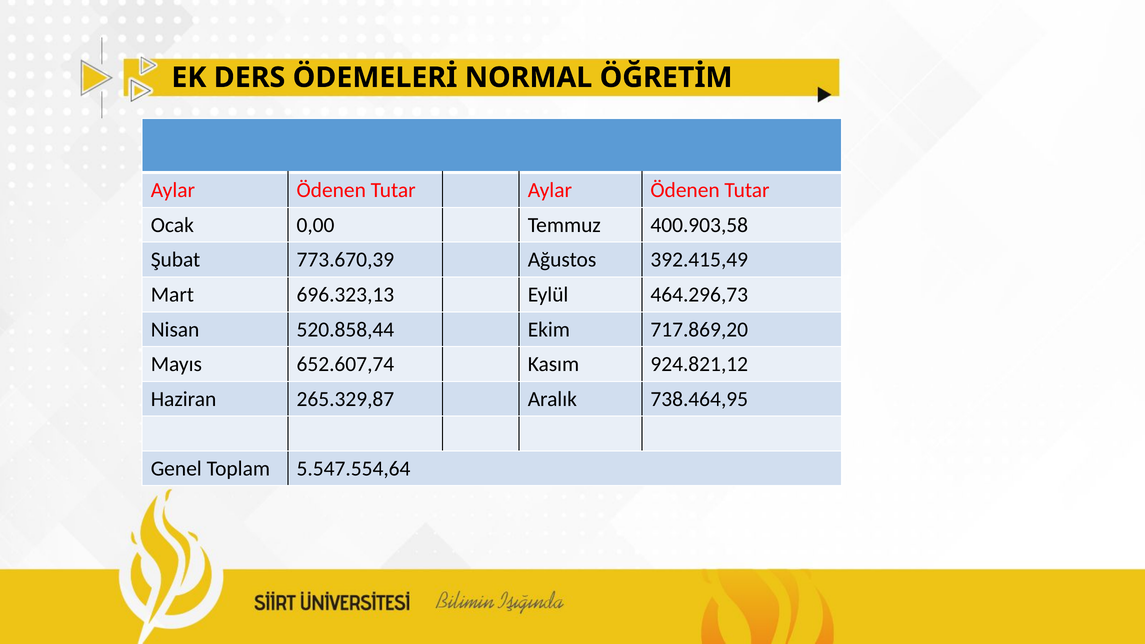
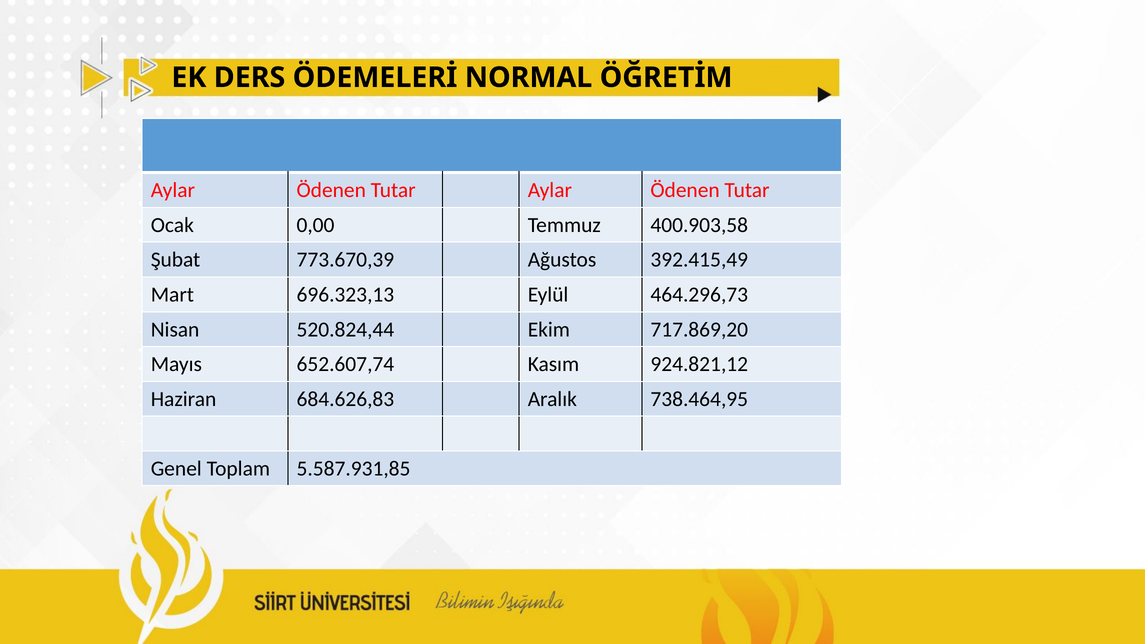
520.858,44: 520.858,44 -> 520.824,44
265.329,87: 265.329,87 -> 684.626,83
5.547.554,64: 5.547.554,64 -> 5.587.931,85
